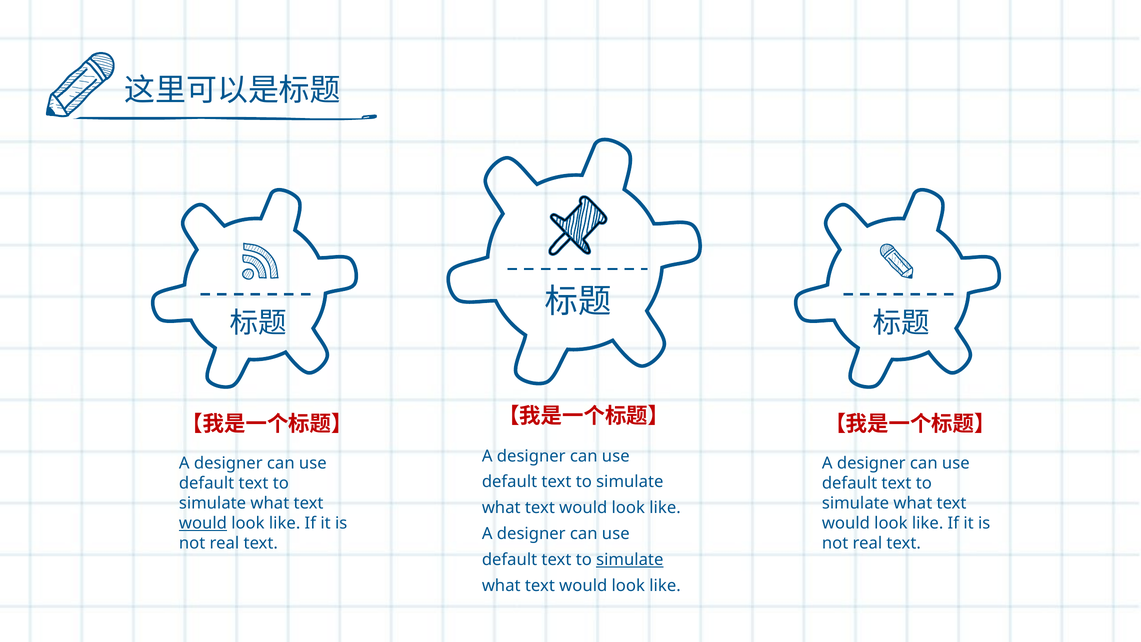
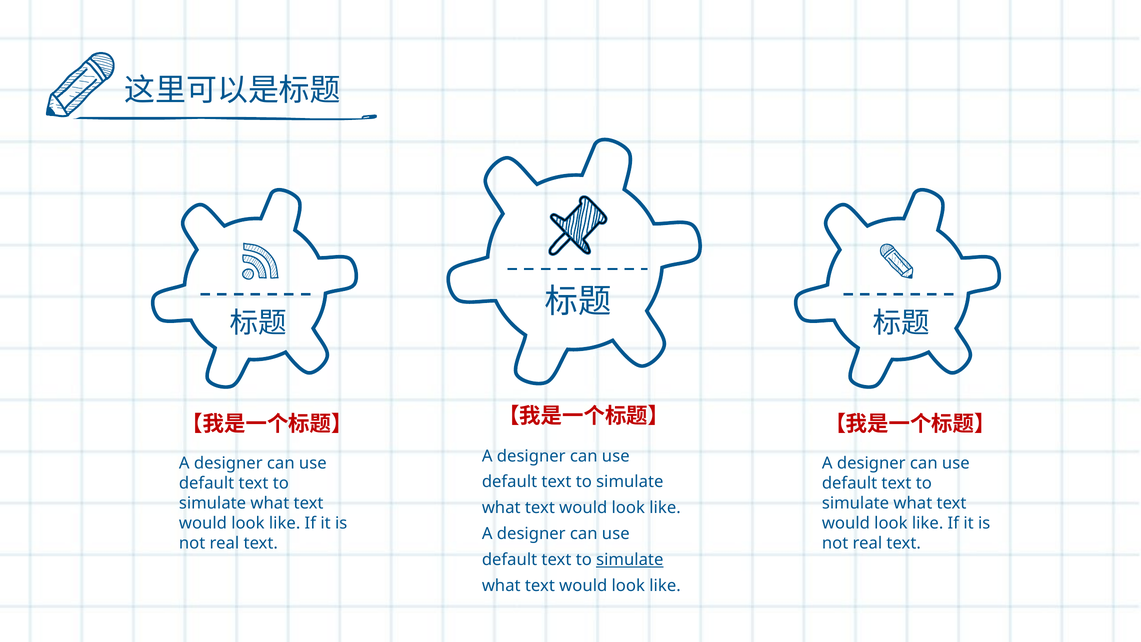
would at (203, 523) underline: present -> none
